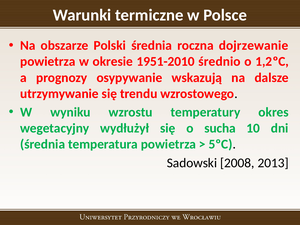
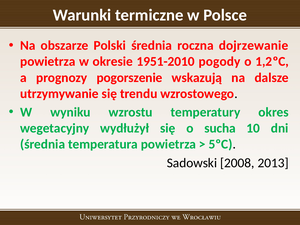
średnio: średnio -> pogody
osypywanie: osypywanie -> pogorszenie
